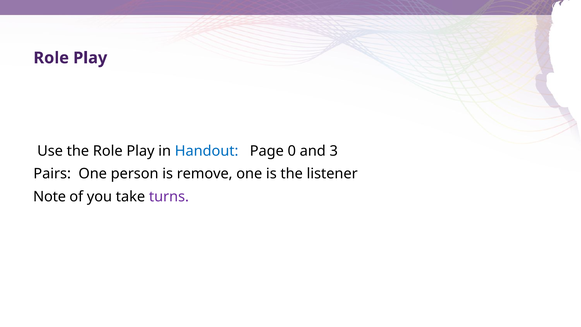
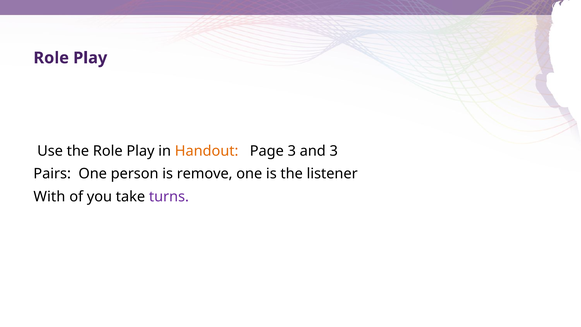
Handout colour: blue -> orange
Page 0: 0 -> 3
Note: Note -> With
